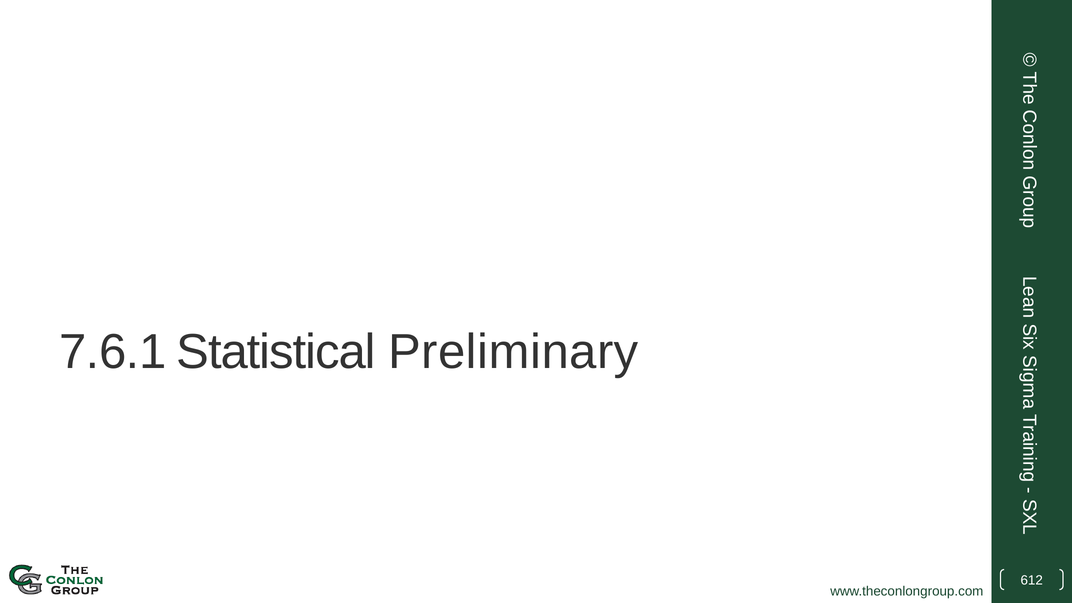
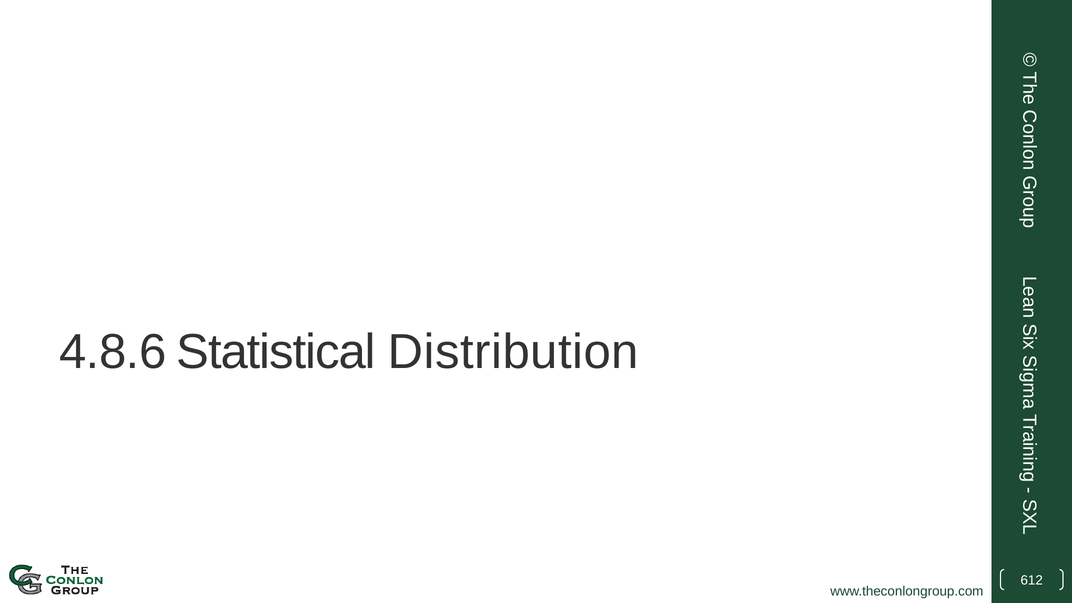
7.6.1: 7.6.1 -> 4.8.6
Preliminary: Preliminary -> Distribution
